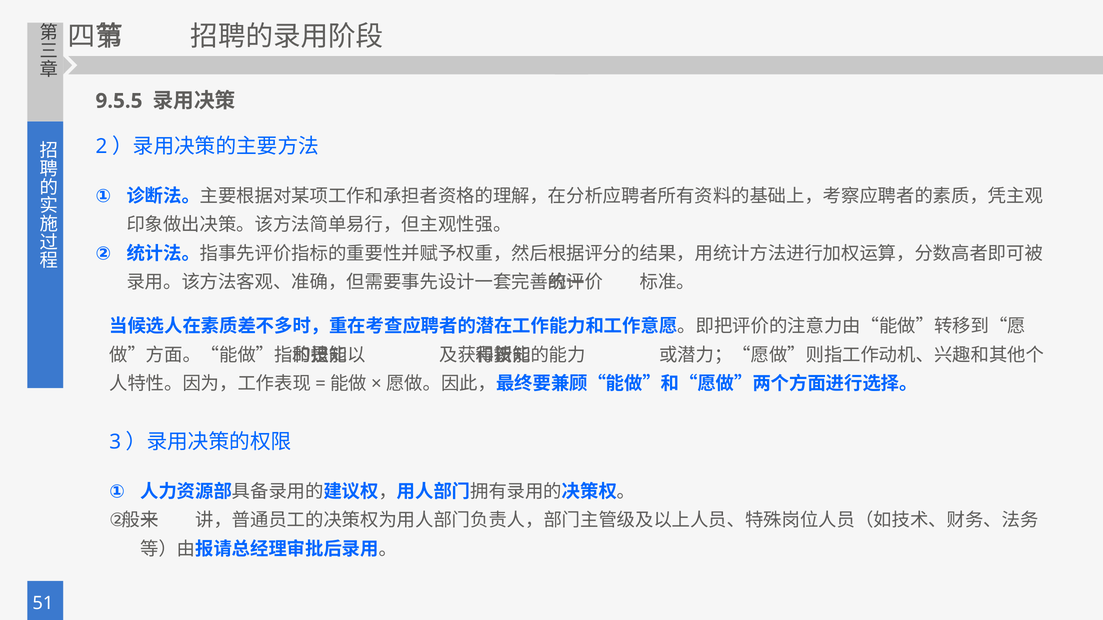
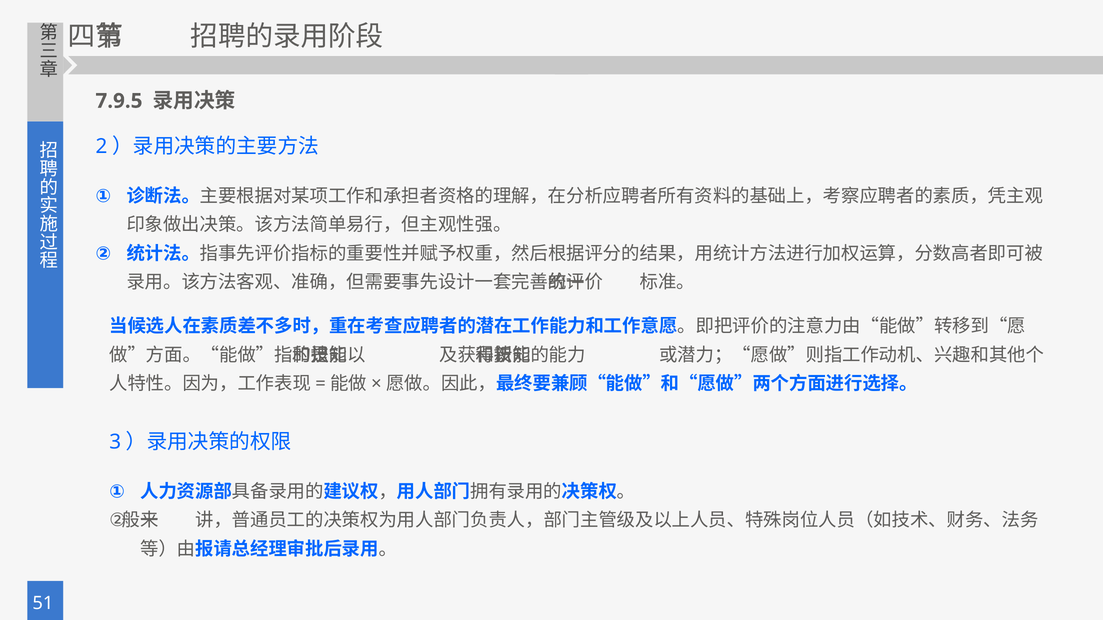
9.5.5: 9.5.5 -> 7.9.5
